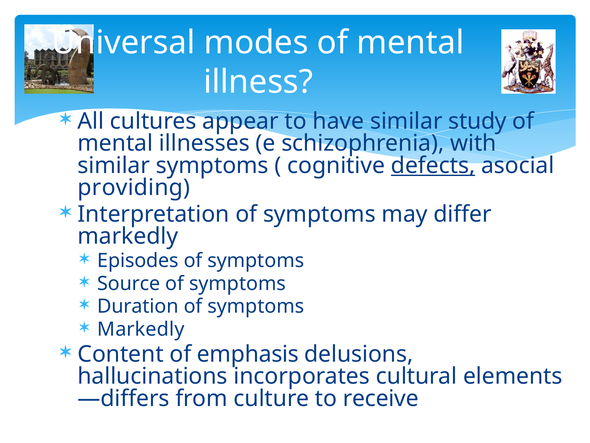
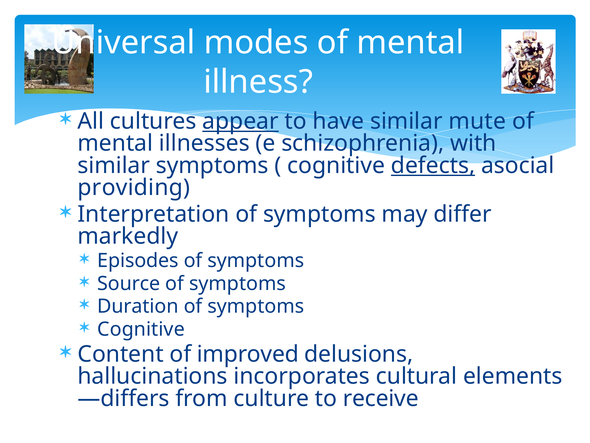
appear underline: none -> present
study: study -> mute
Markedly at (141, 329): Markedly -> Cognitive
emphasis: emphasis -> improved
